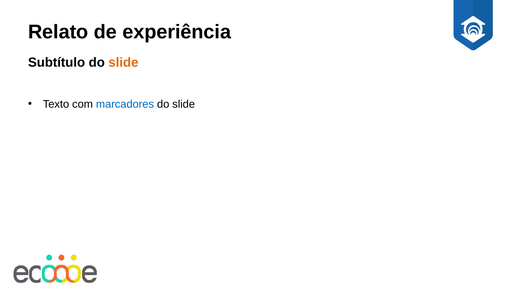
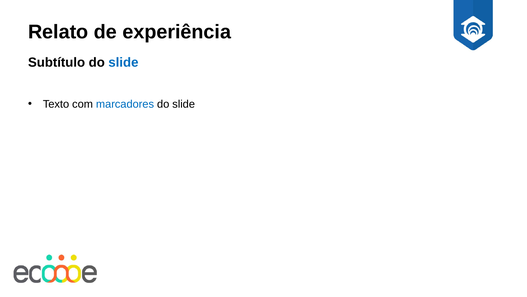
slide at (123, 62) colour: orange -> blue
